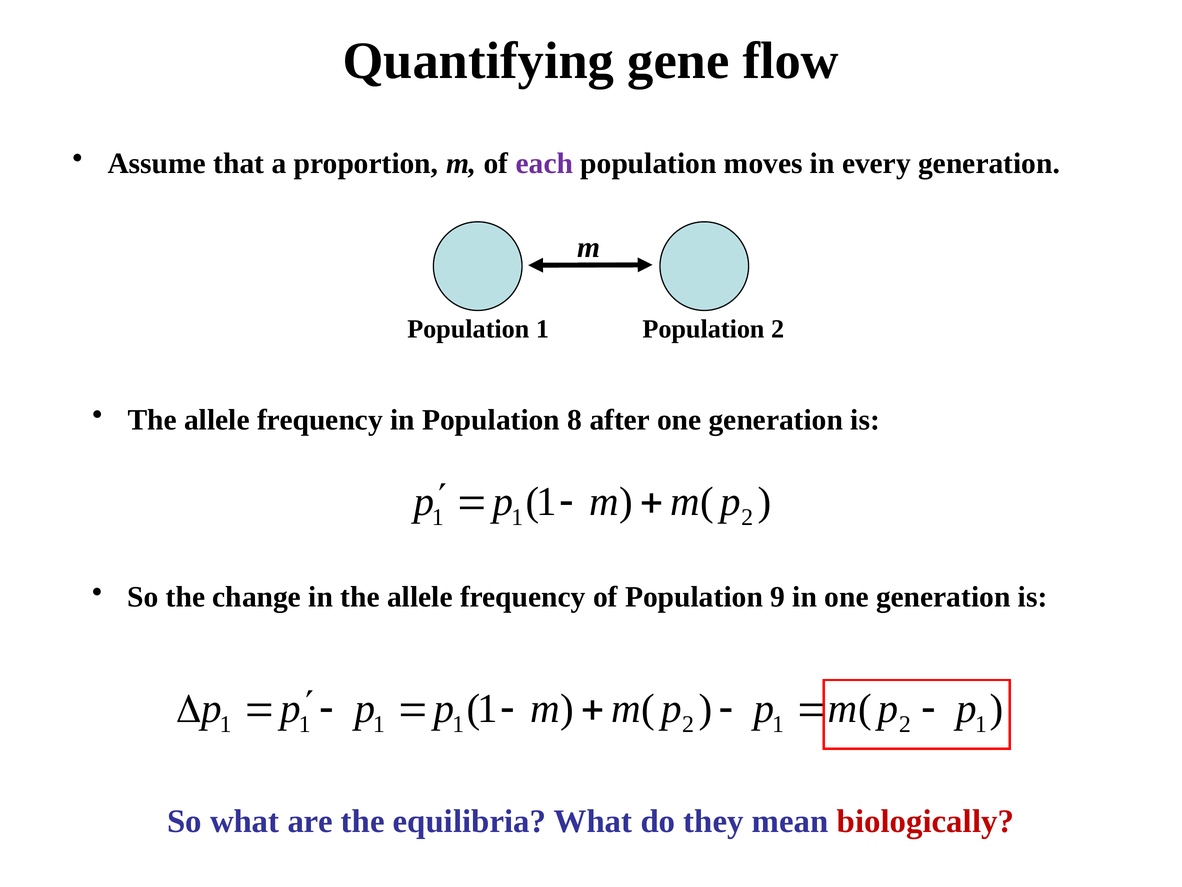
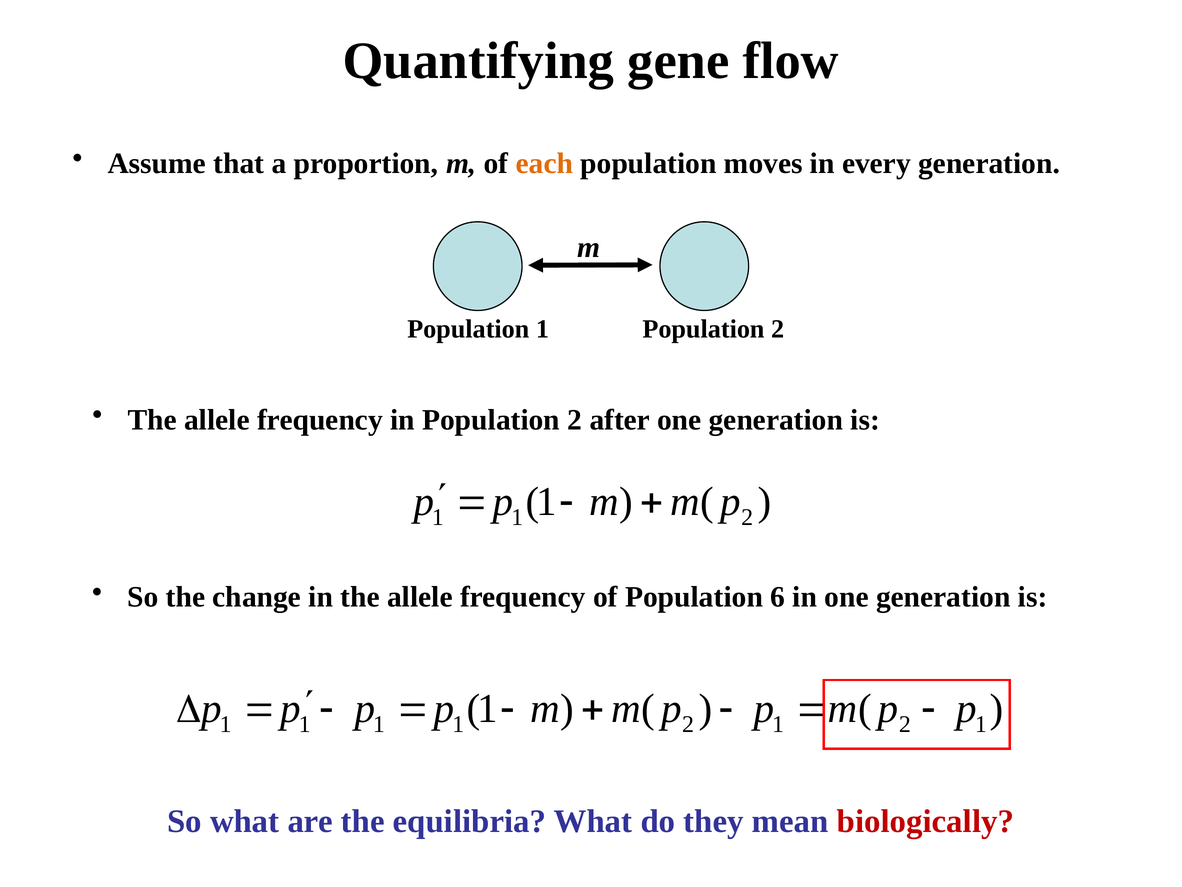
each colour: purple -> orange
in Population 8: 8 -> 2
9: 9 -> 6
